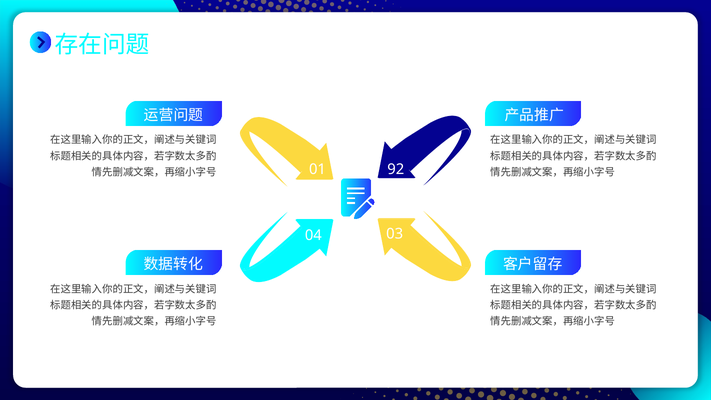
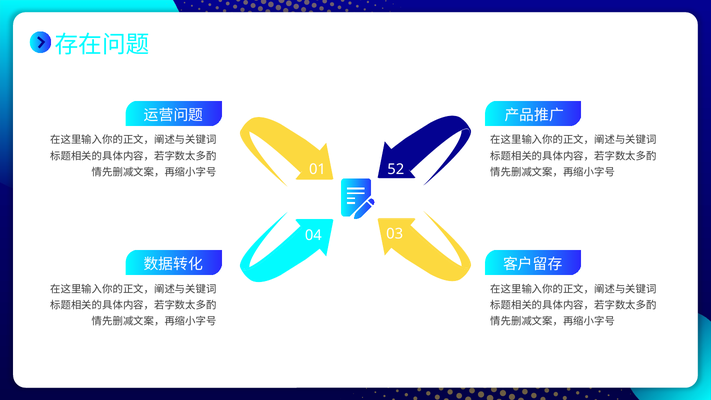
92: 92 -> 52
